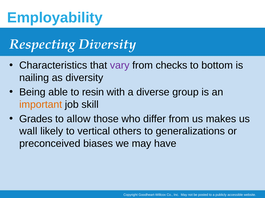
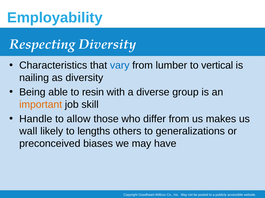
vary colour: purple -> blue
checks: checks -> lumber
bottom: bottom -> vertical
Grades: Grades -> Handle
vertical: vertical -> lengths
